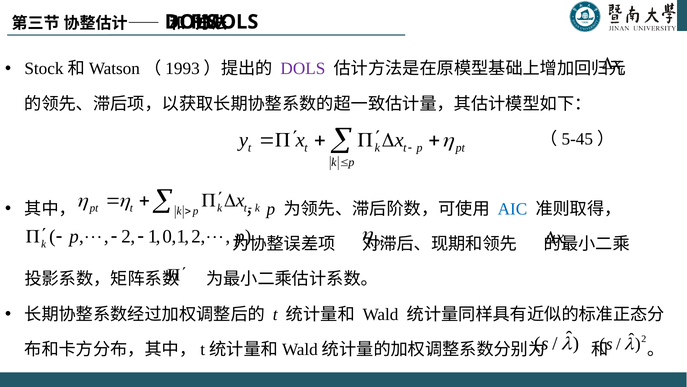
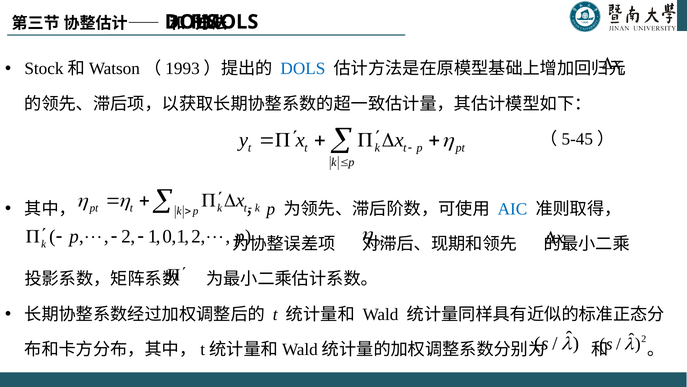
DOLS at (303, 69) colour: purple -> blue
